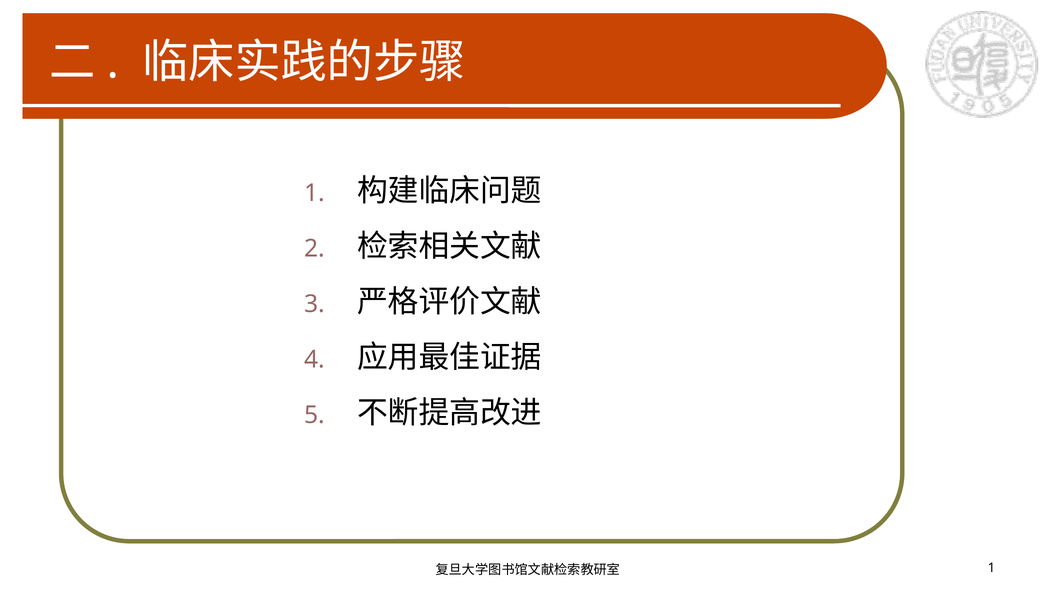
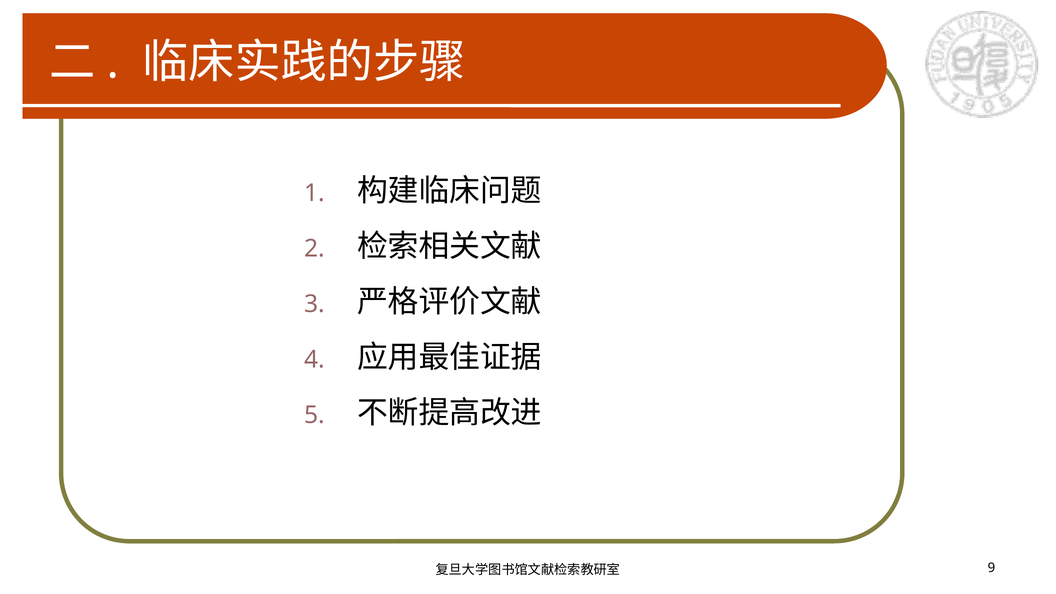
1 at (992, 568): 1 -> 9
